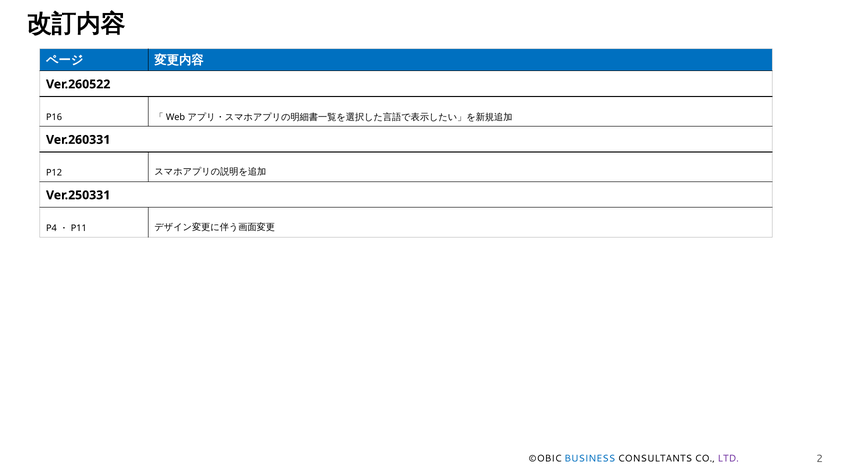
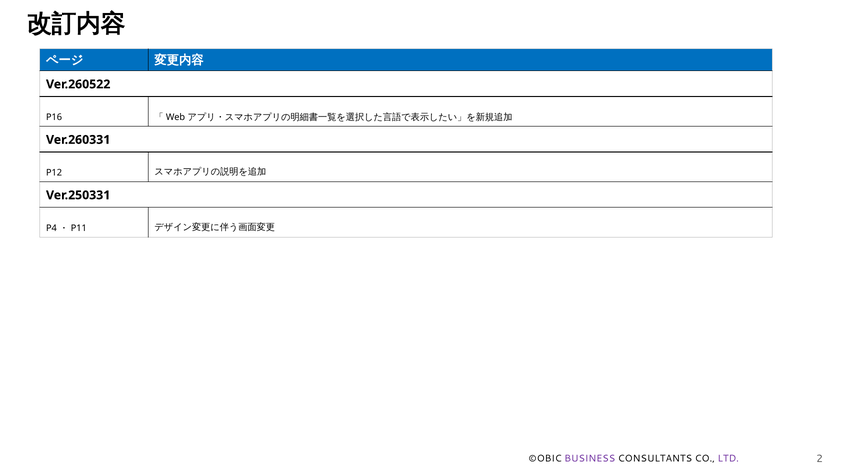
BUSINESS colour: blue -> purple
